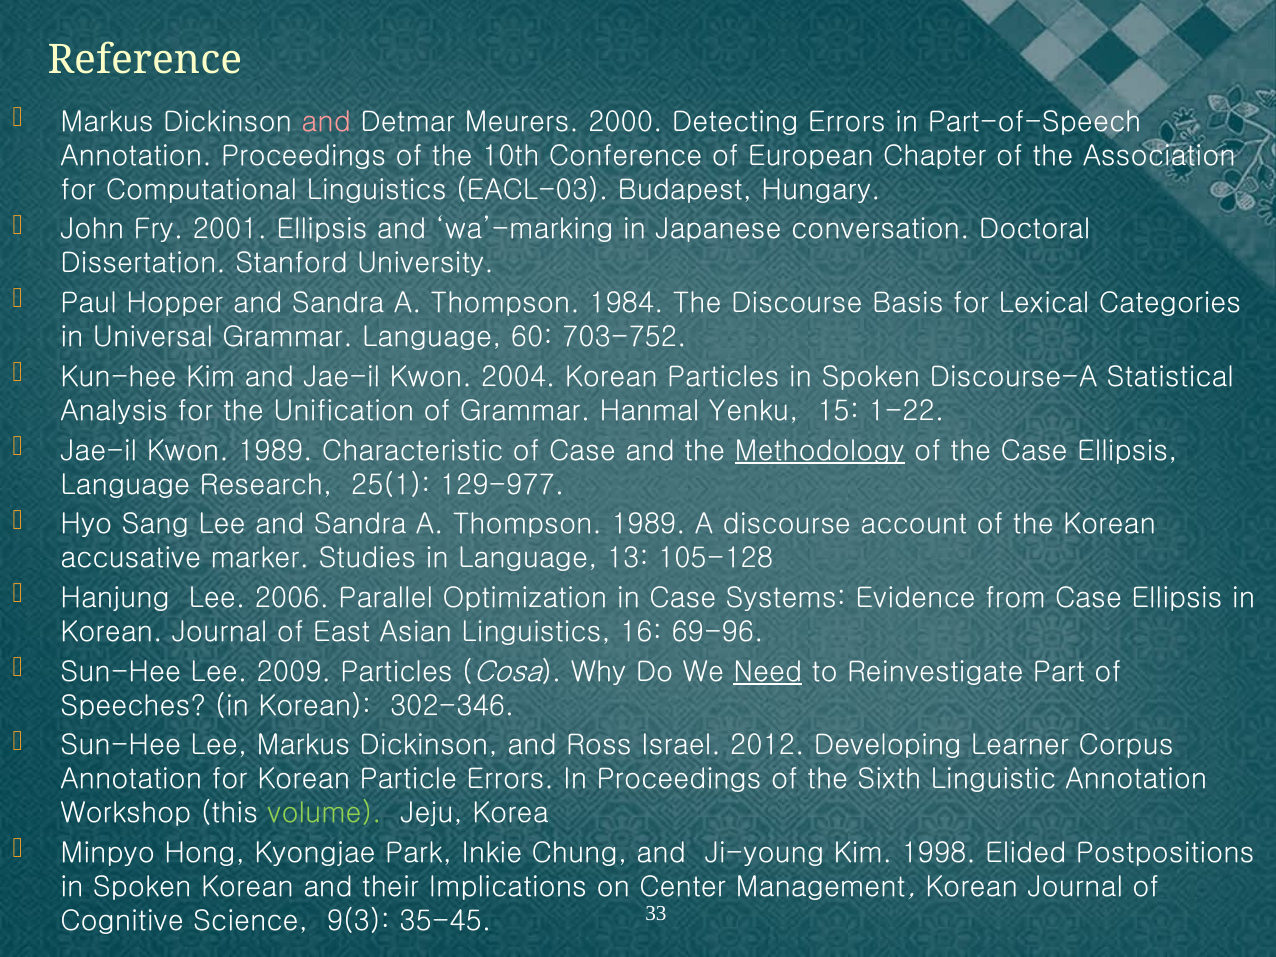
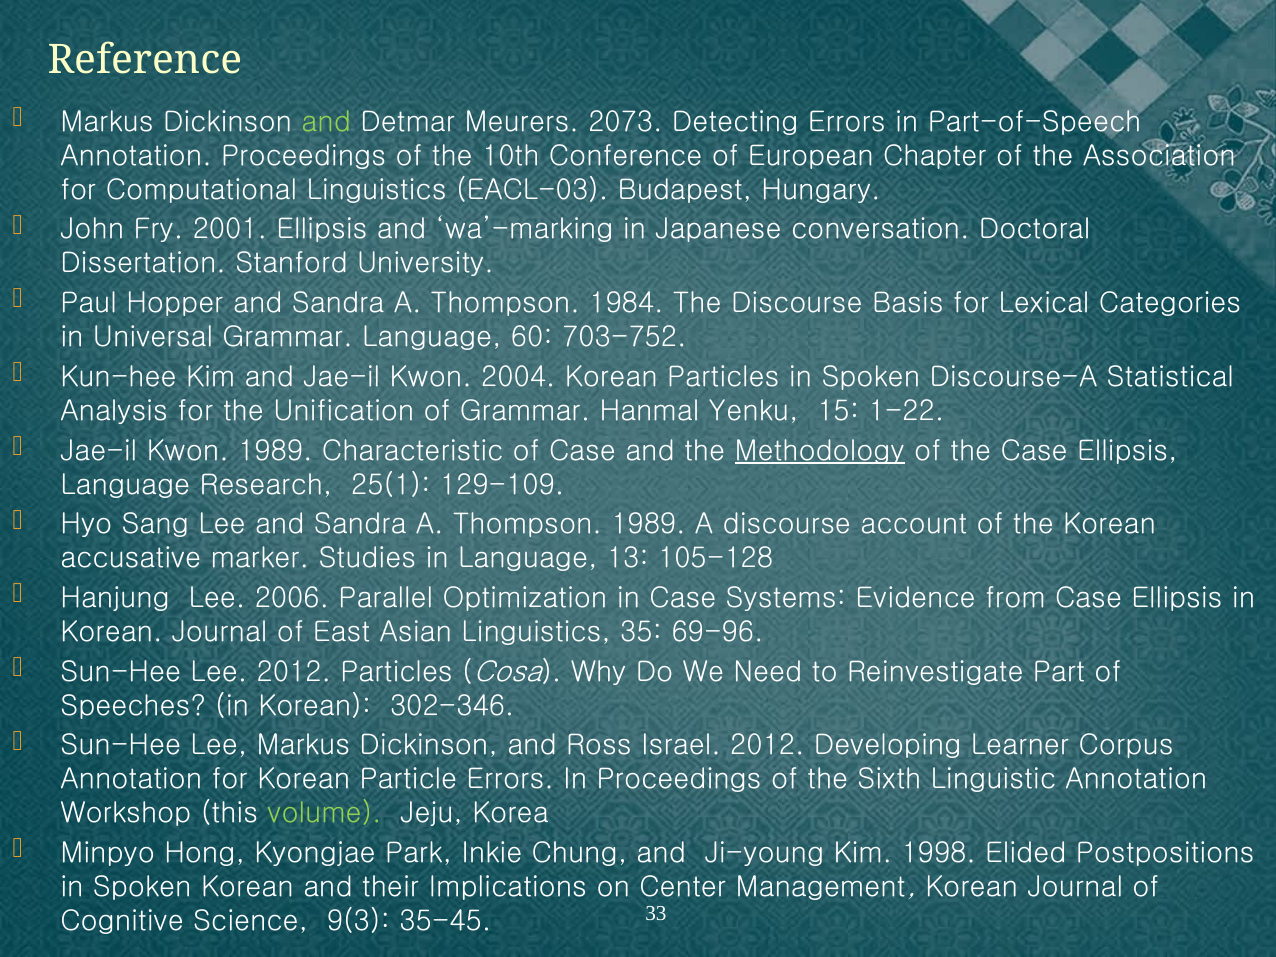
and at (326, 122) colour: pink -> light green
2000: 2000 -> 2073
129-977: 129-977 -> 129-109
16: 16 -> 35
Lee 2009: 2009 -> 2012
Need underline: present -> none
